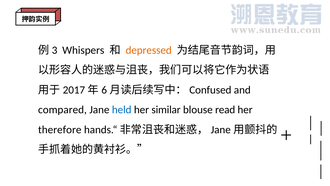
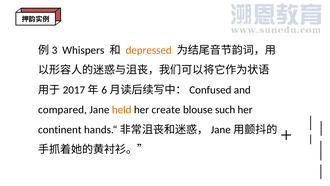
held colour: blue -> orange
similar: similar -> create
read: read -> such
therefore: therefore -> continent
